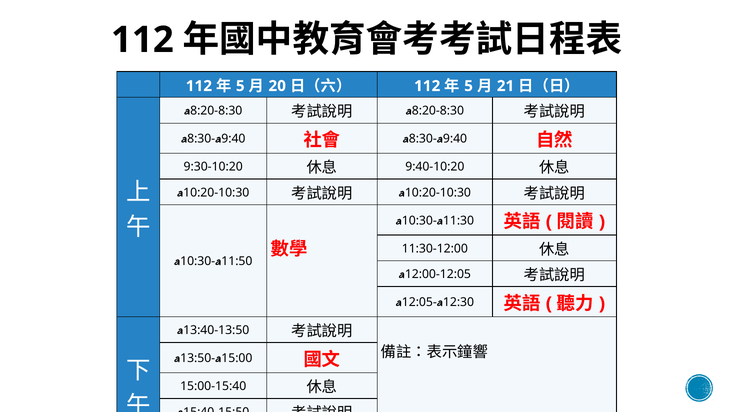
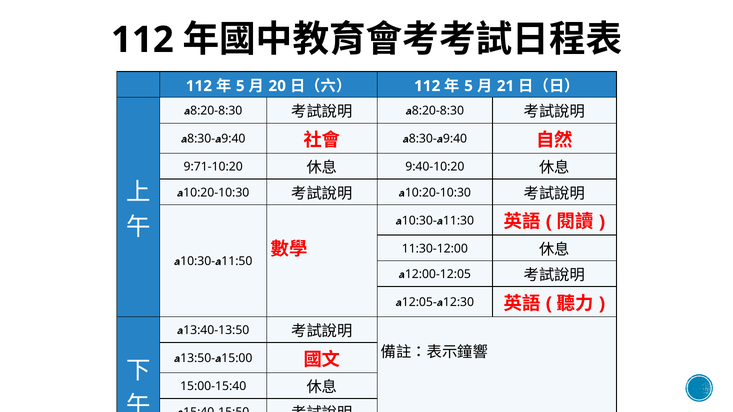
9:30-10:20: 9:30-10:20 -> 9:71-10:20
